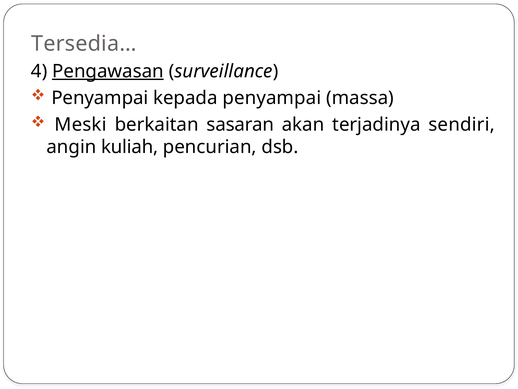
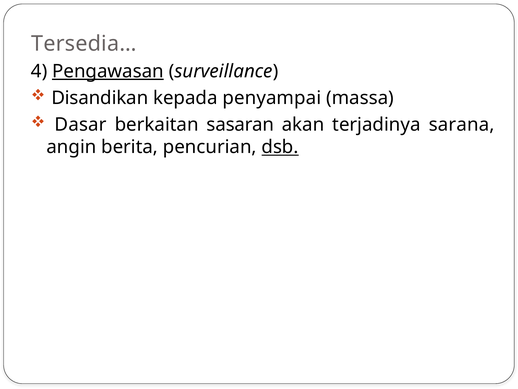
Penyampai at (100, 98): Penyampai -> Disandikan
Meski: Meski -> Dasar
sendiri: sendiri -> sarana
kuliah: kuliah -> berita
dsb underline: none -> present
